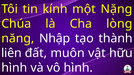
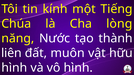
Nặng: Nặng -> Tiếng
Nhập: Nhập -> Nước
